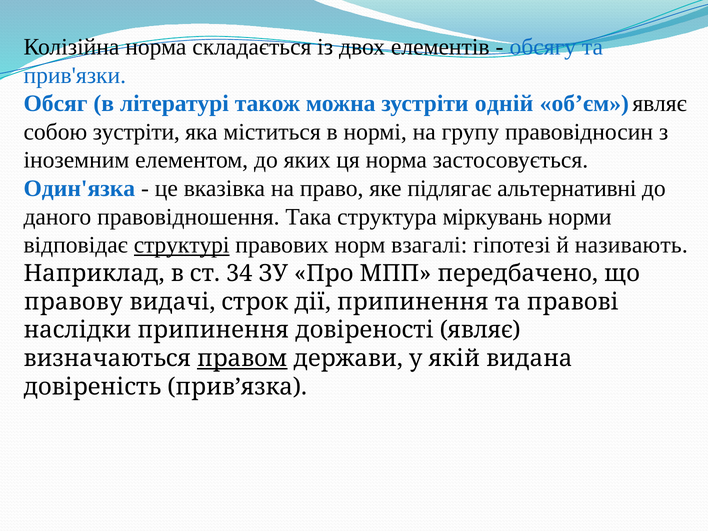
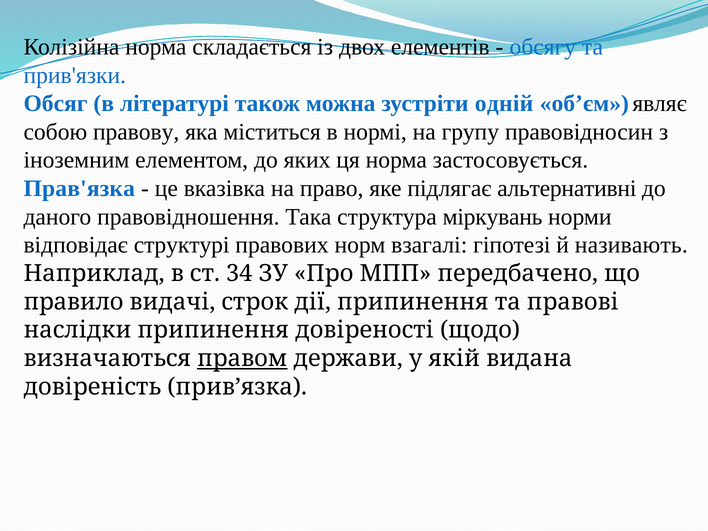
собою зустріти: зустріти -> правову
Один'язка: Один'язка -> Прав'язка
структурі underline: present -> none
правову: правову -> правило
довіреності являє: являє -> щодо
